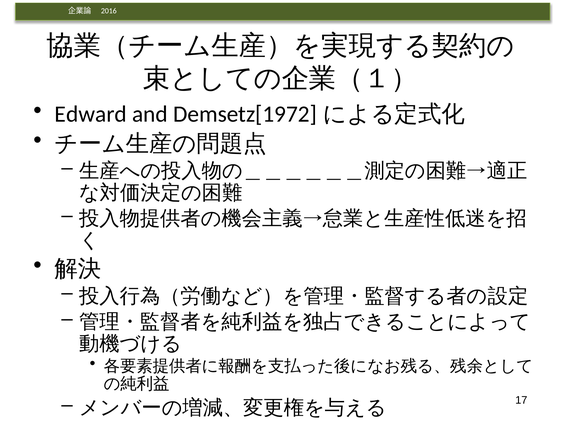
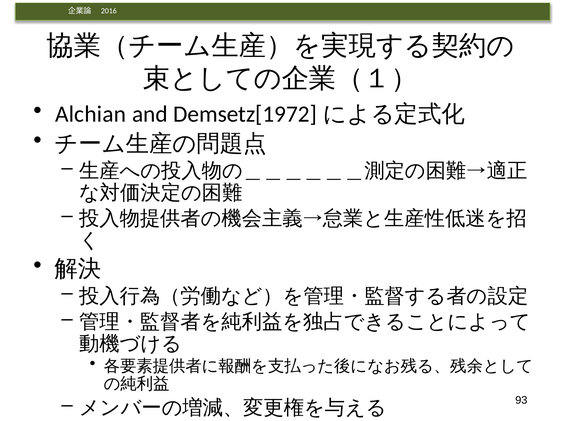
Edward: Edward -> Alchian
17: 17 -> 93
